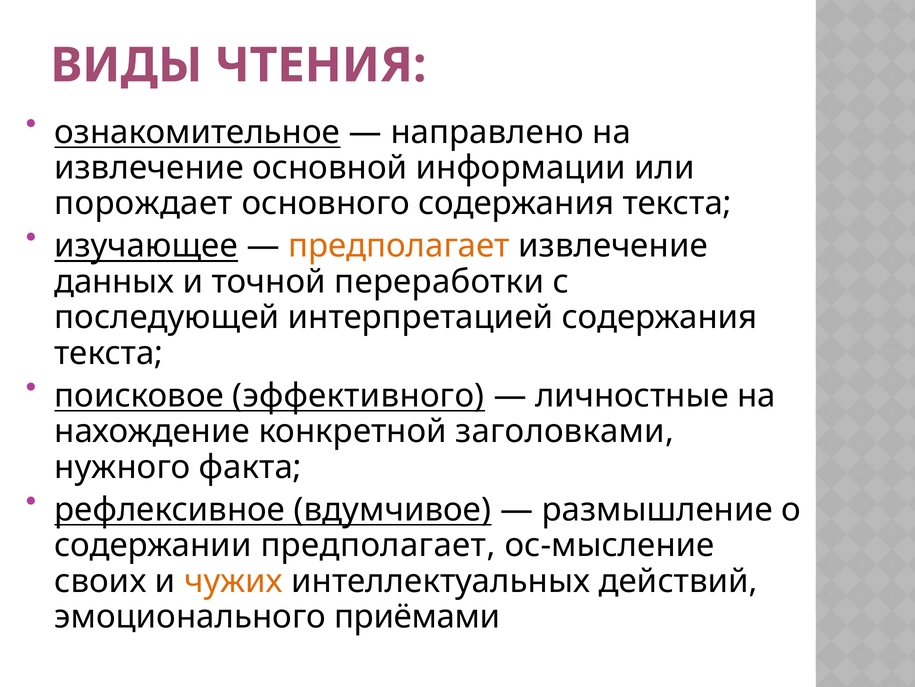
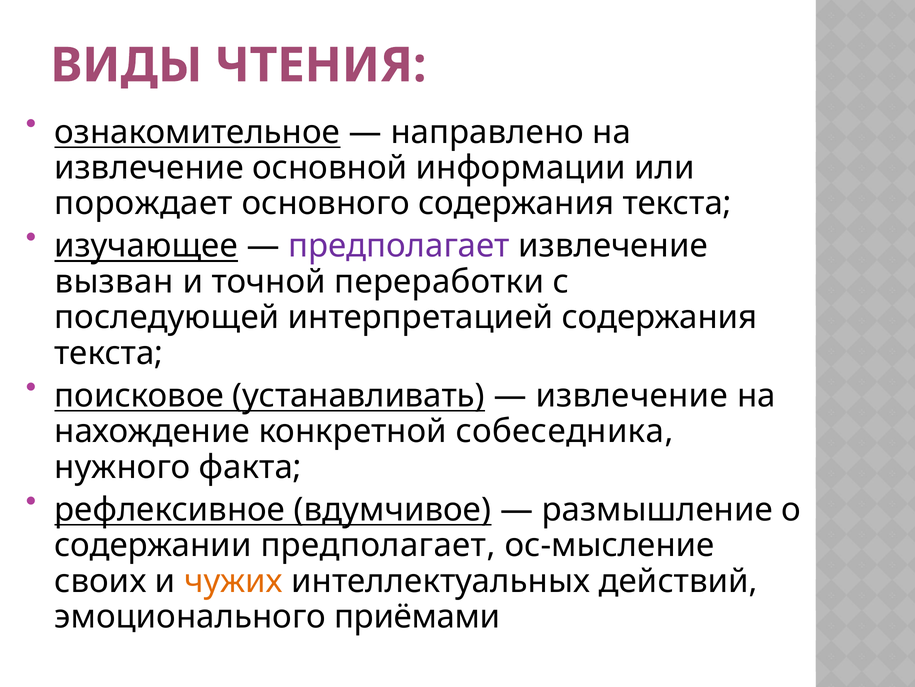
предполагает at (399, 246) colour: orange -> purple
данных: данных -> вызван
эффективного: эффективного -> устанавливать
личностные at (632, 395): личностные -> извлечение
заголовками: заголовками -> собеседника
